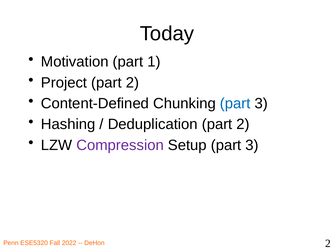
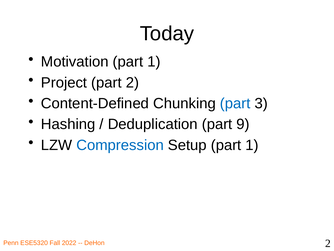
Deduplication part 2: 2 -> 9
Compression colour: purple -> blue
Setup part 3: 3 -> 1
